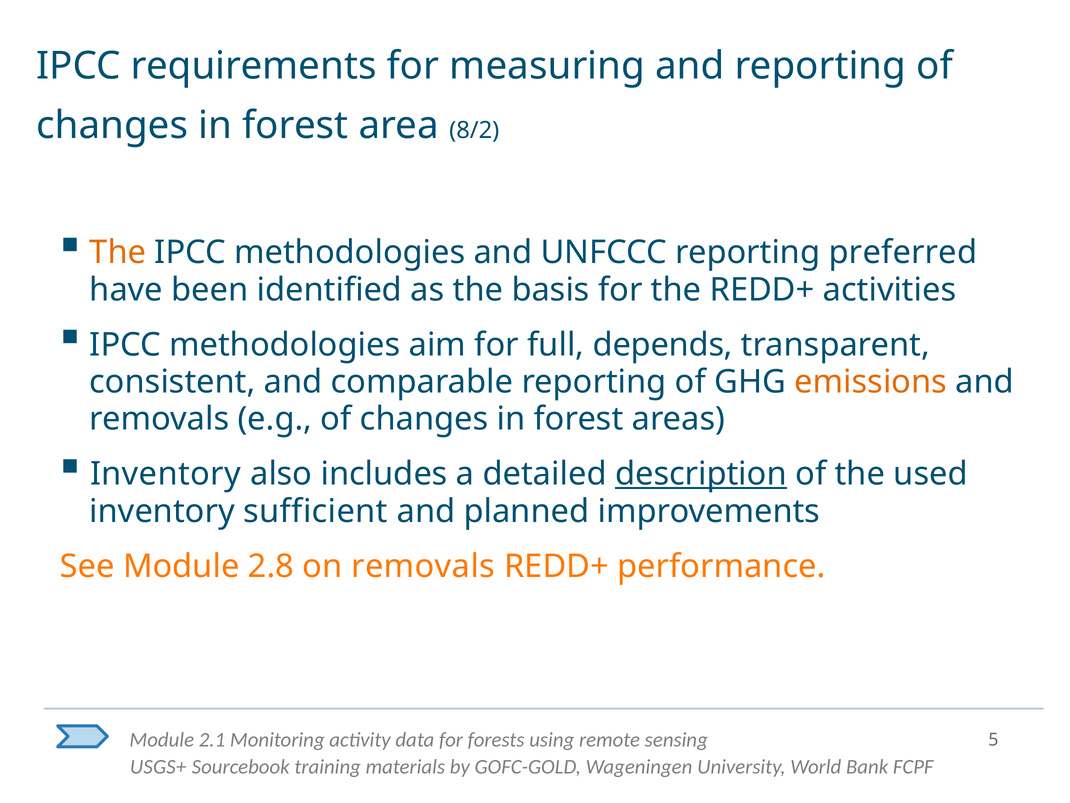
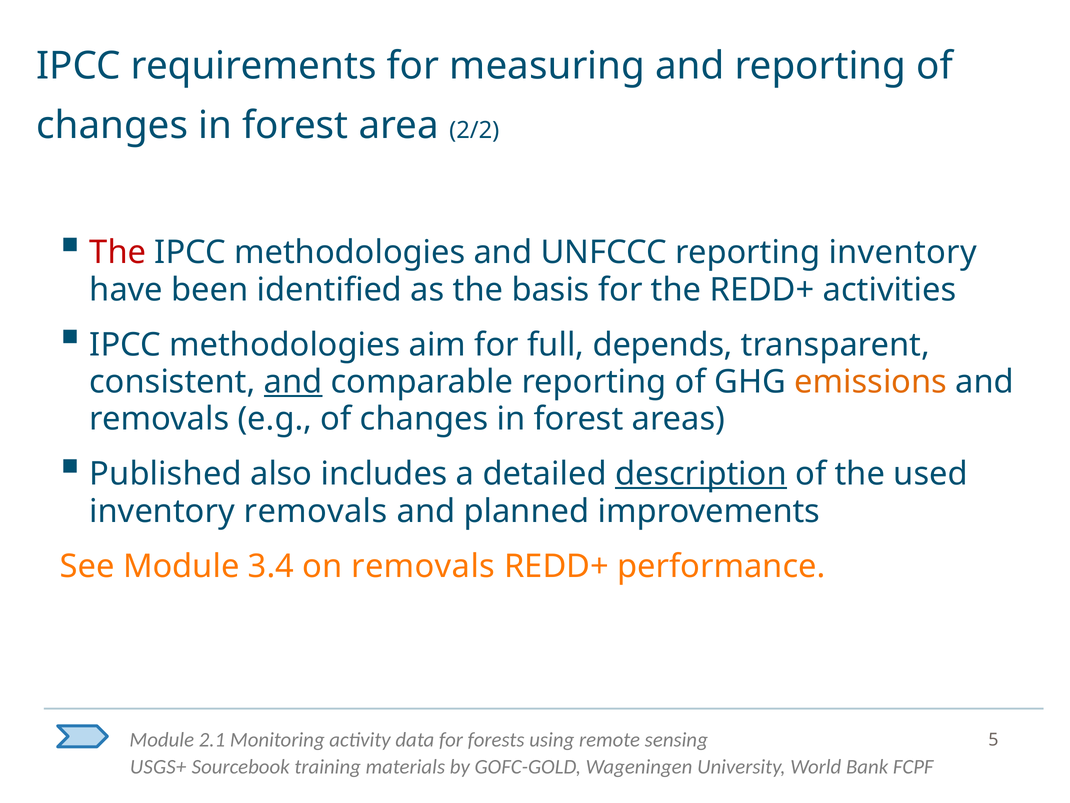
8/2: 8/2 -> 2/2
The at (118, 252) colour: orange -> red
reporting preferred: preferred -> inventory
and at (293, 382) underline: none -> present
Inventory at (165, 474): Inventory -> Published
inventory sufficient: sufficient -> removals
2.8: 2.8 -> 3.4
